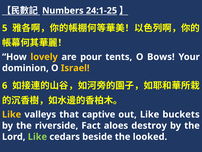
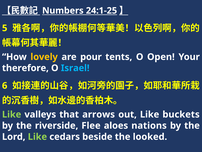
Bows: Bows -> Open
dominion: dominion -> therefore
Israel colour: yellow -> light blue
Like at (12, 114) colour: yellow -> light green
captive: captive -> arrows
Fact: Fact -> Flee
destroy: destroy -> nations
